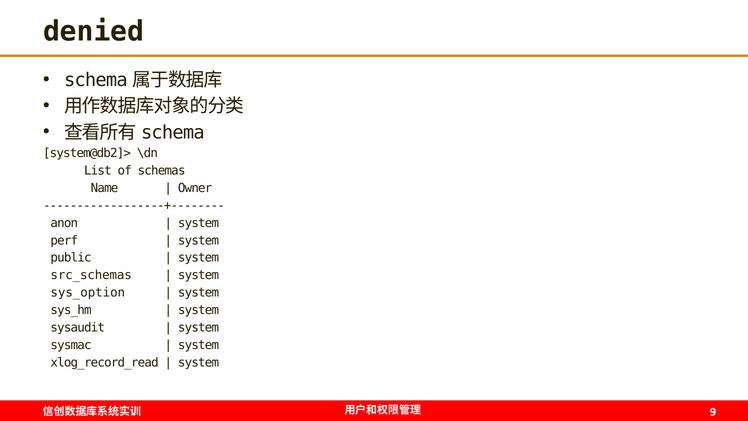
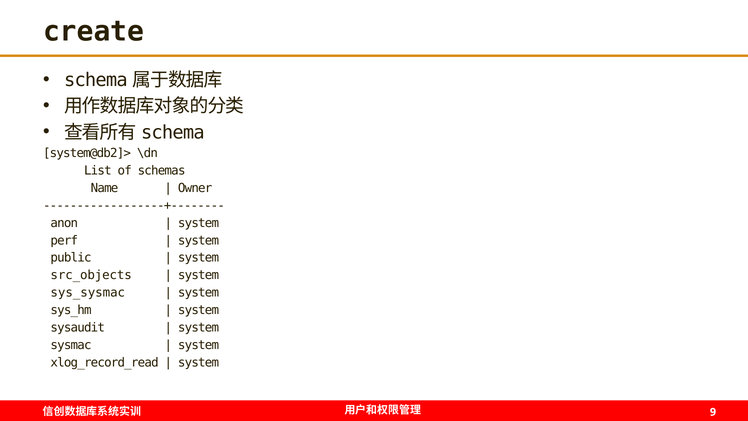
denied: denied -> create
src_schemas: src_schemas -> src_objects
sys_option: sys_option -> sys_sysmac
